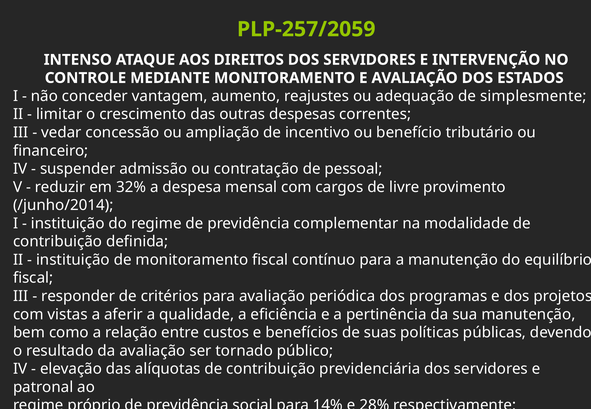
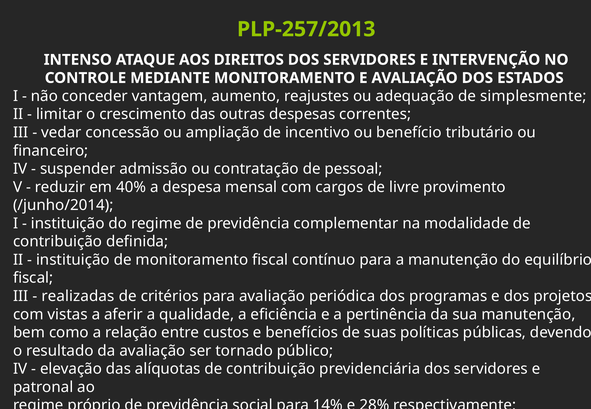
PLP-257/2059: PLP-257/2059 -> PLP-257/2013
32%: 32% -> 40%
responder: responder -> realizadas
